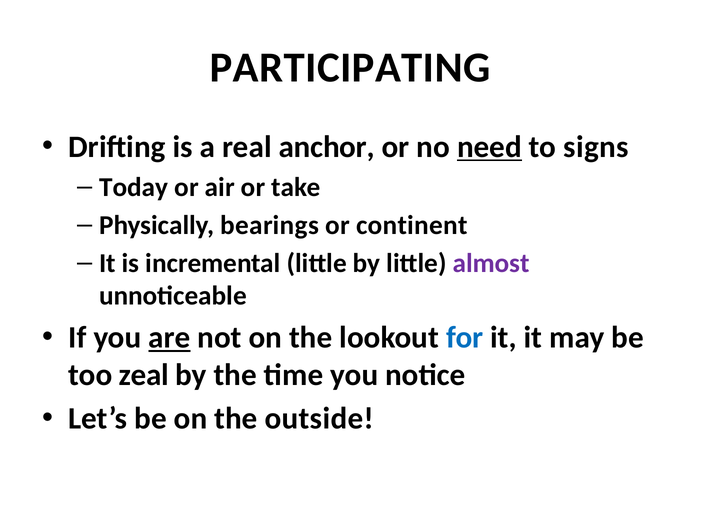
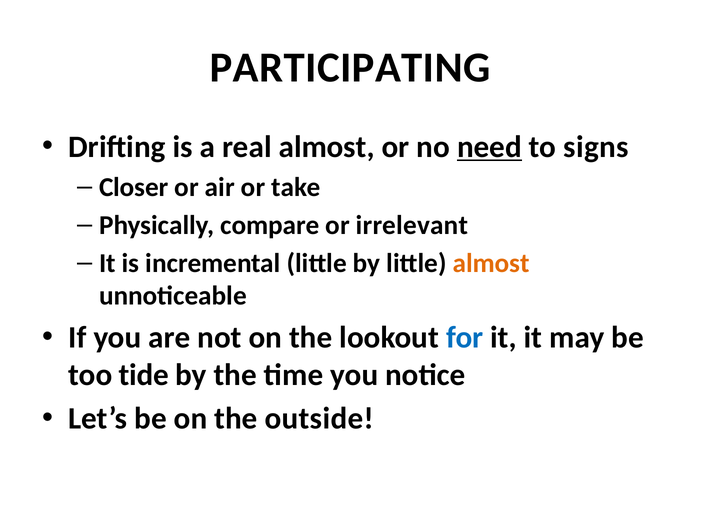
real anchor: anchor -> almost
Today: Today -> Closer
bearings: bearings -> compare
continent: continent -> irrelevant
almost at (491, 264) colour: purple -> orange
are underline: present -> none
zeal: zeal -> tide
